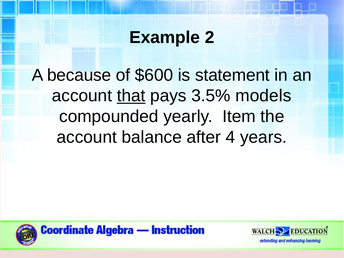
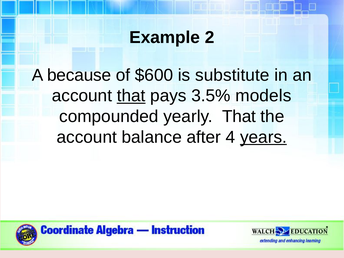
statement: statement -> substitute
yearly Item: Item -> That
years underline: none -> present
